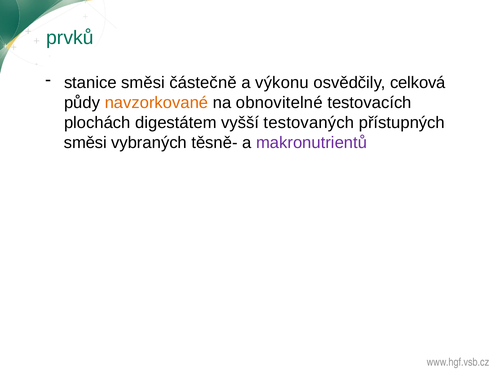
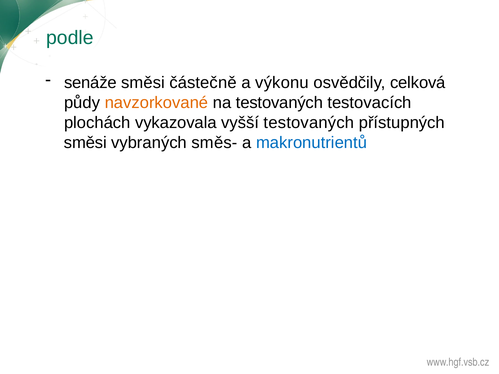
prvků: prvků -> podle
stanice: stanice -> senáže
na obnovitelné: obnovitelné -> testovaných
digestátem: digestátem -> vykazovala
těsně-: těsně- -> směs-
makronutrientů colour: purple -> blue
